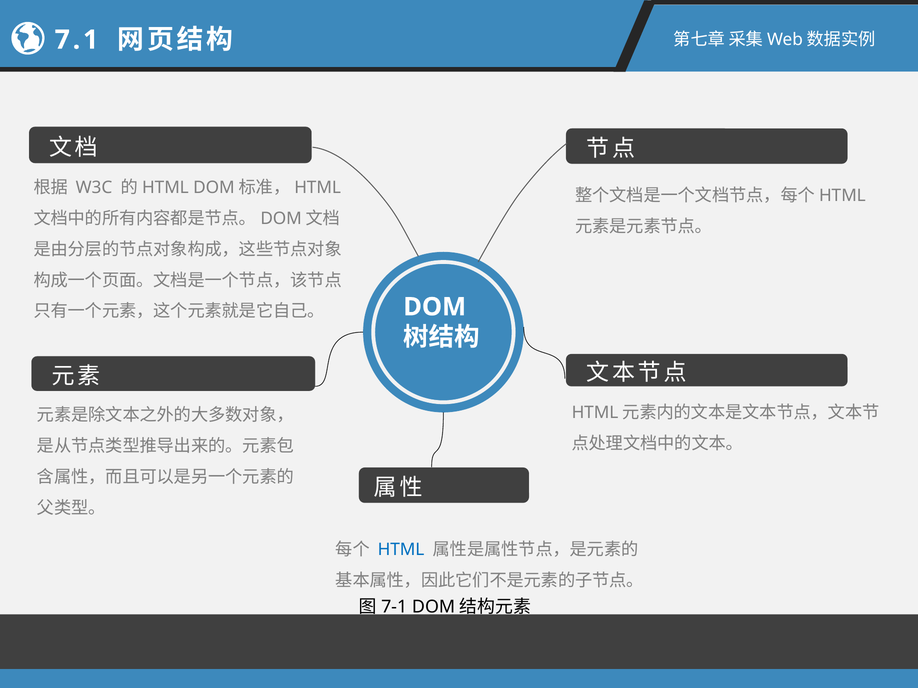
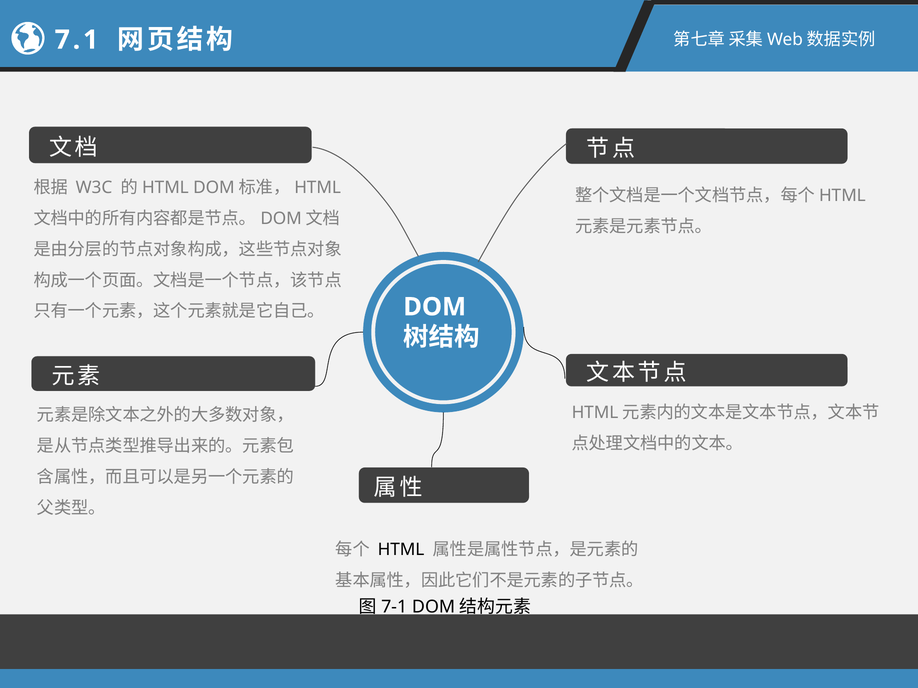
HTML colour: blue -> black
